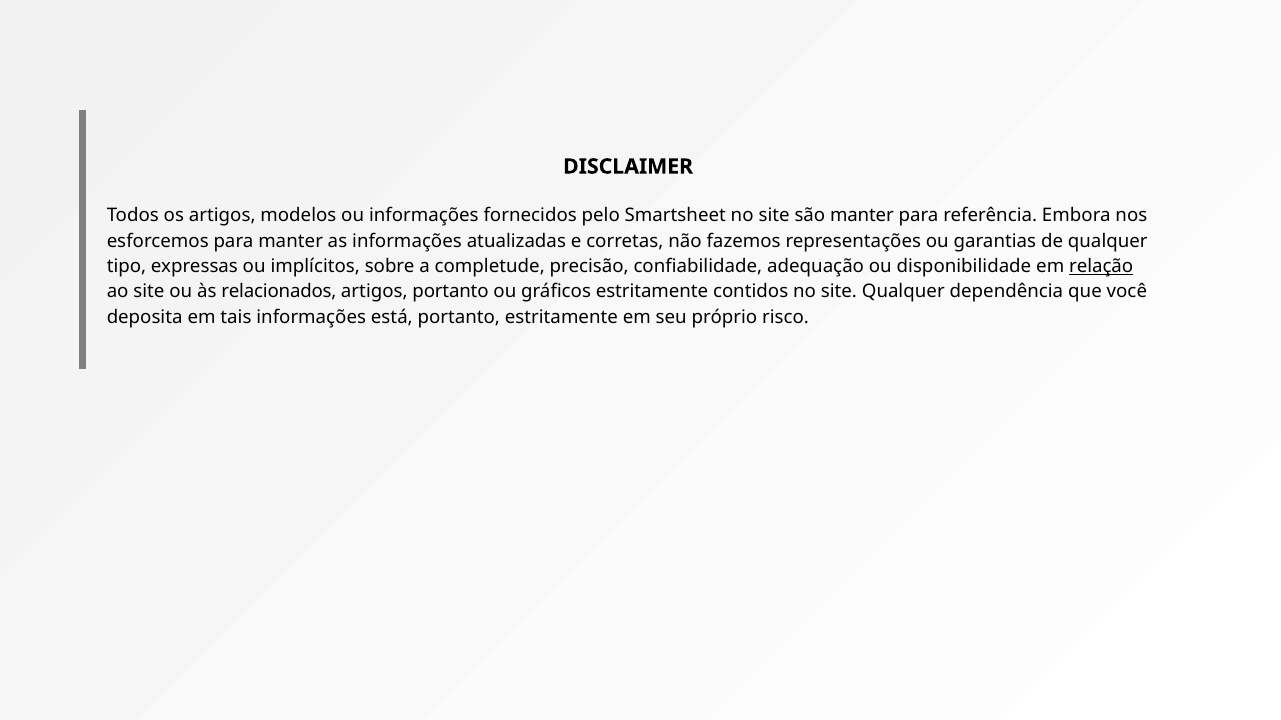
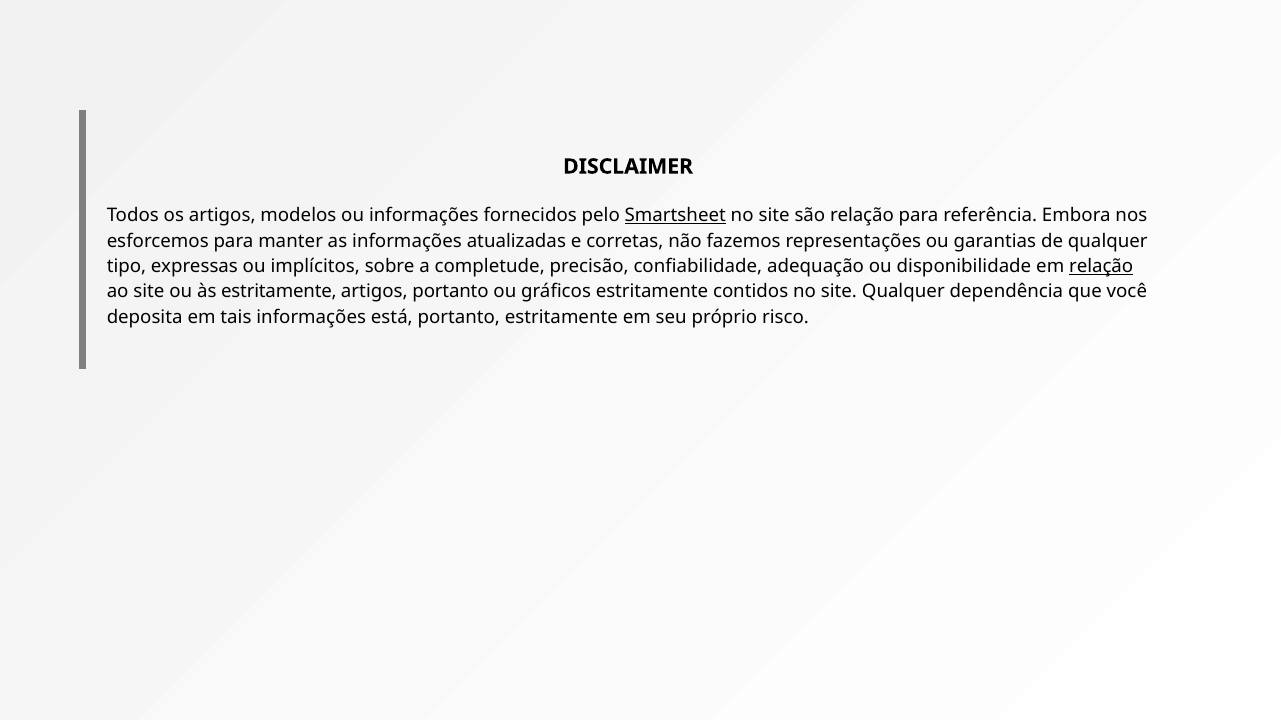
Smartsheet underline: none -> present
são manter: manter -> relação
às relacionados: relacionados -> estritamente
